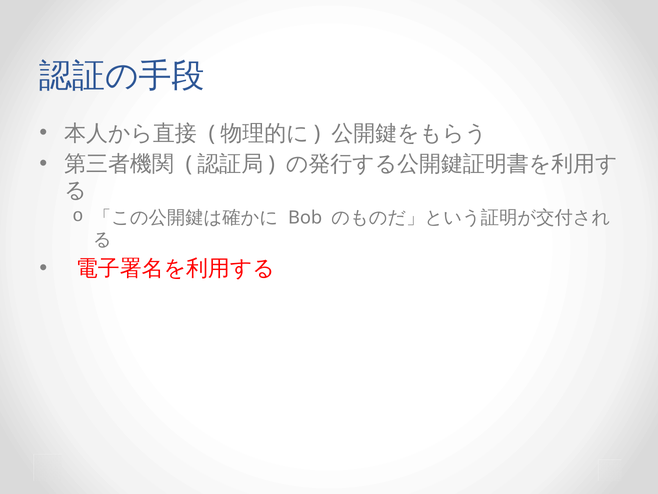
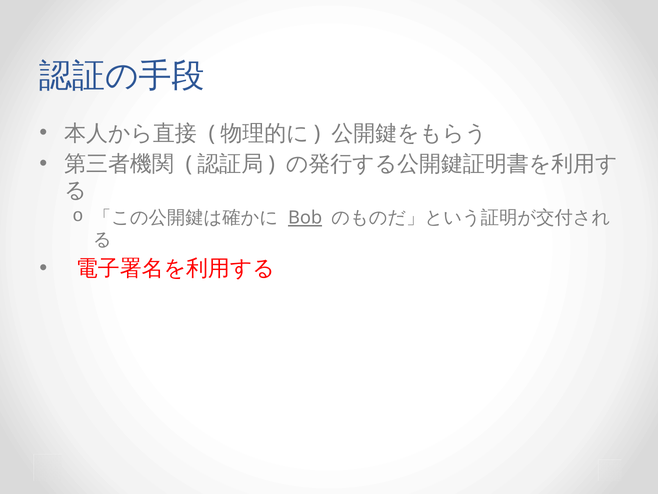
Bob underline: none -> present
